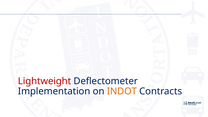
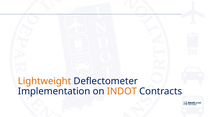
Lightweight colour: red -> orange
